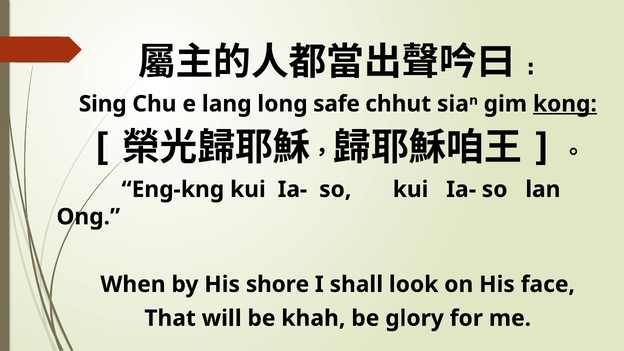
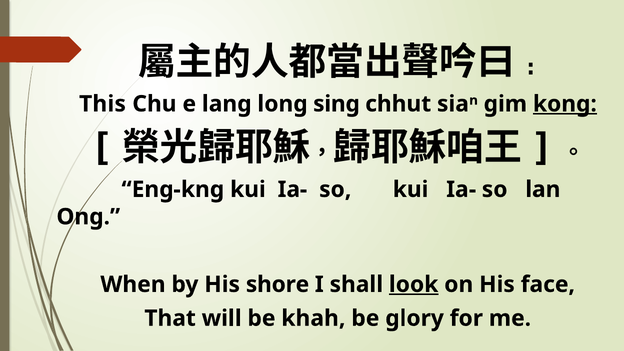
Sing: Sing -> This
safe: safe -> sing
look underline: none -> present
